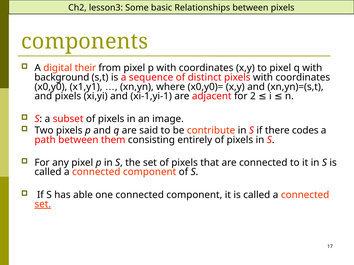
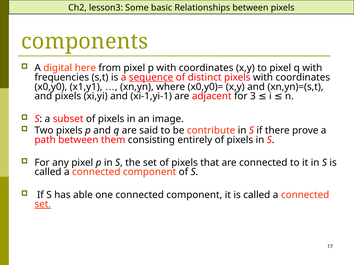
their: their -> here
background: background -> frequencies
sequence underline: none -> present
2: 2 -> 3
codes: codes -> prove
